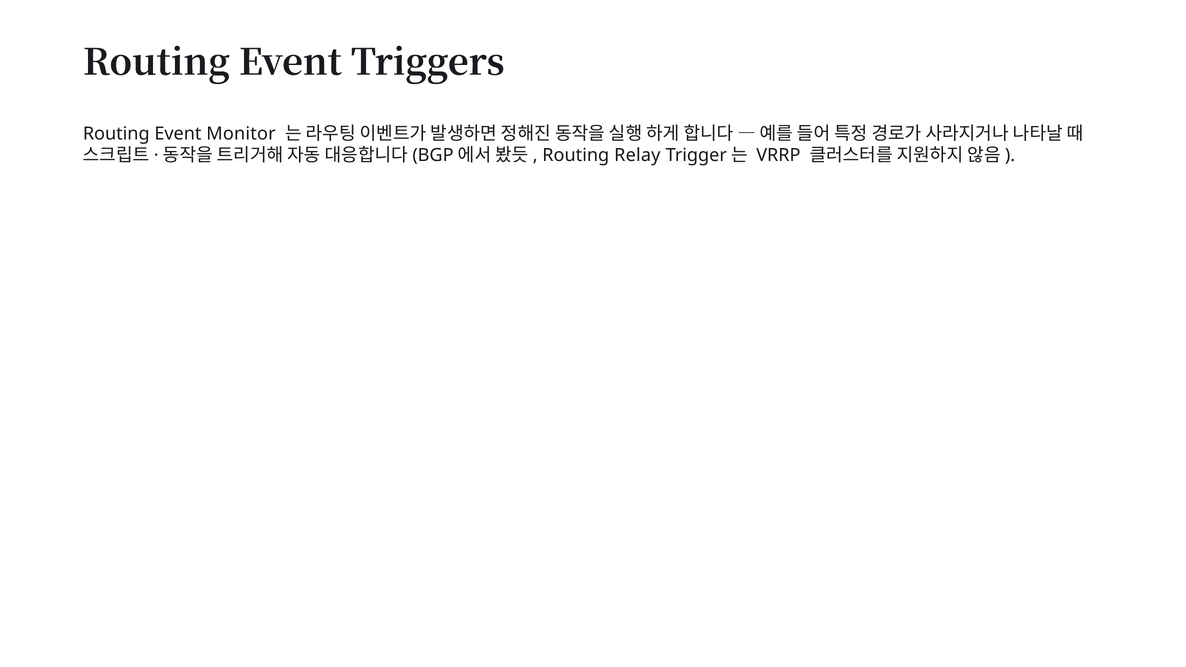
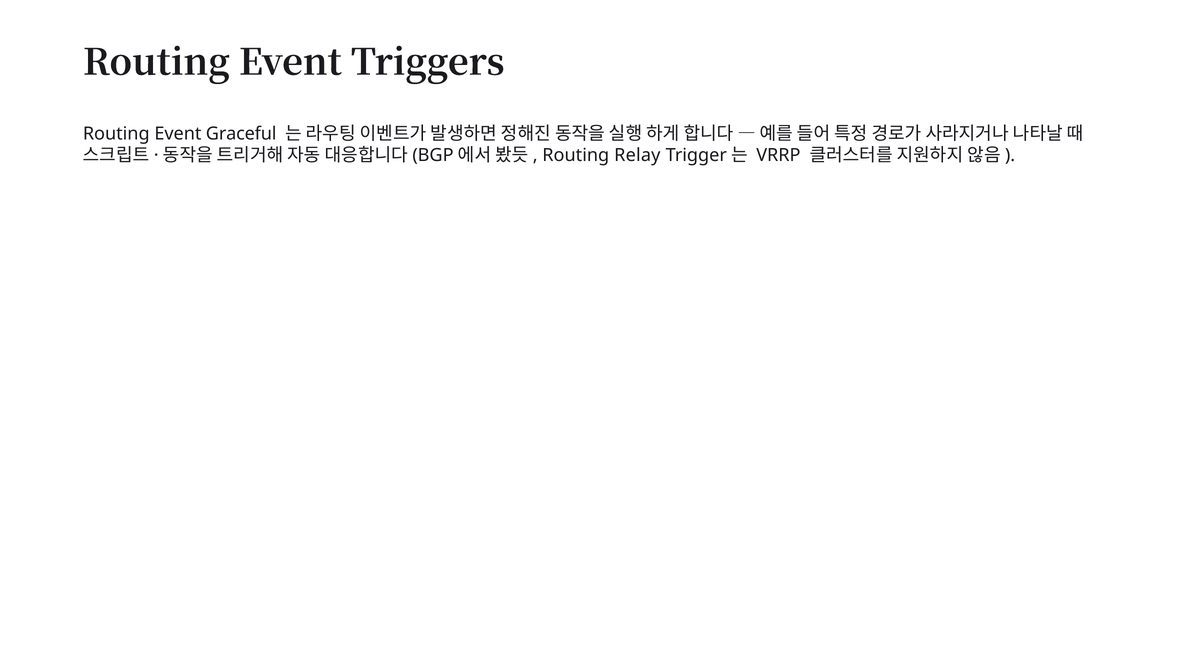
Monitor: Monitor -> Graceful
